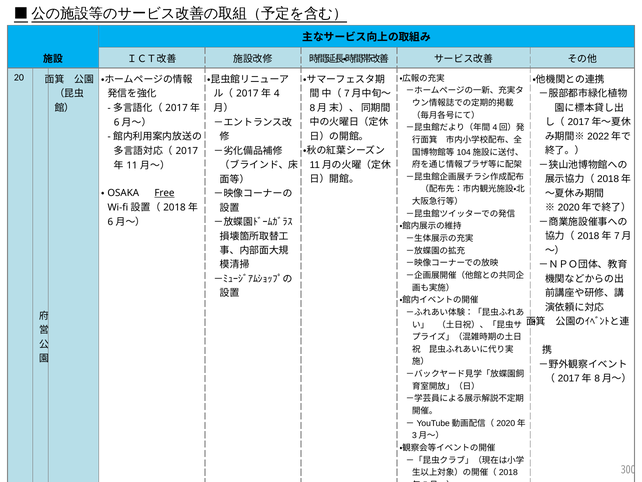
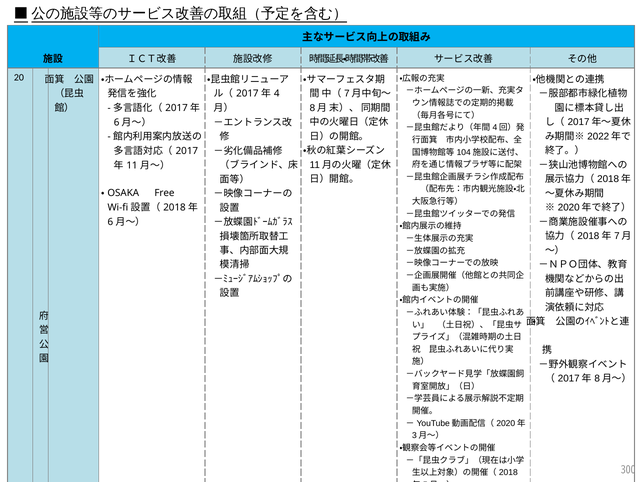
Free underline: present -> none
